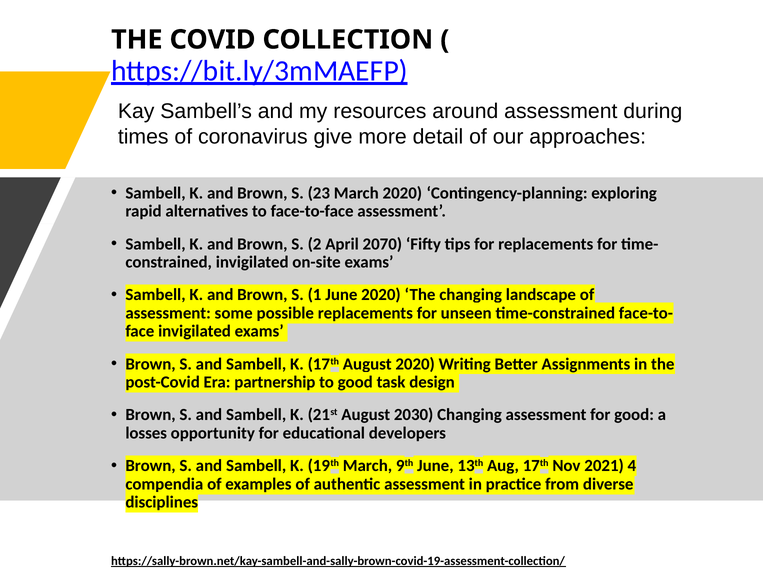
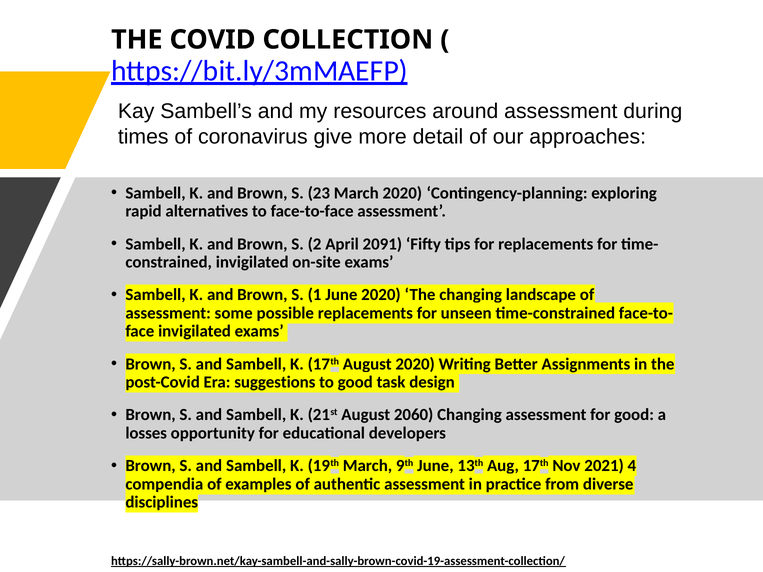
2070: 2070 -> 2091
partnership: partnership -> suggestions
2030: 2030 -> 2060
